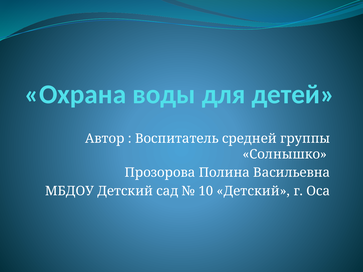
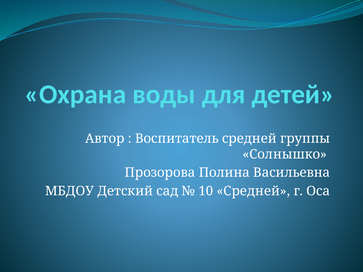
10 Детский: Детский -> Средней
